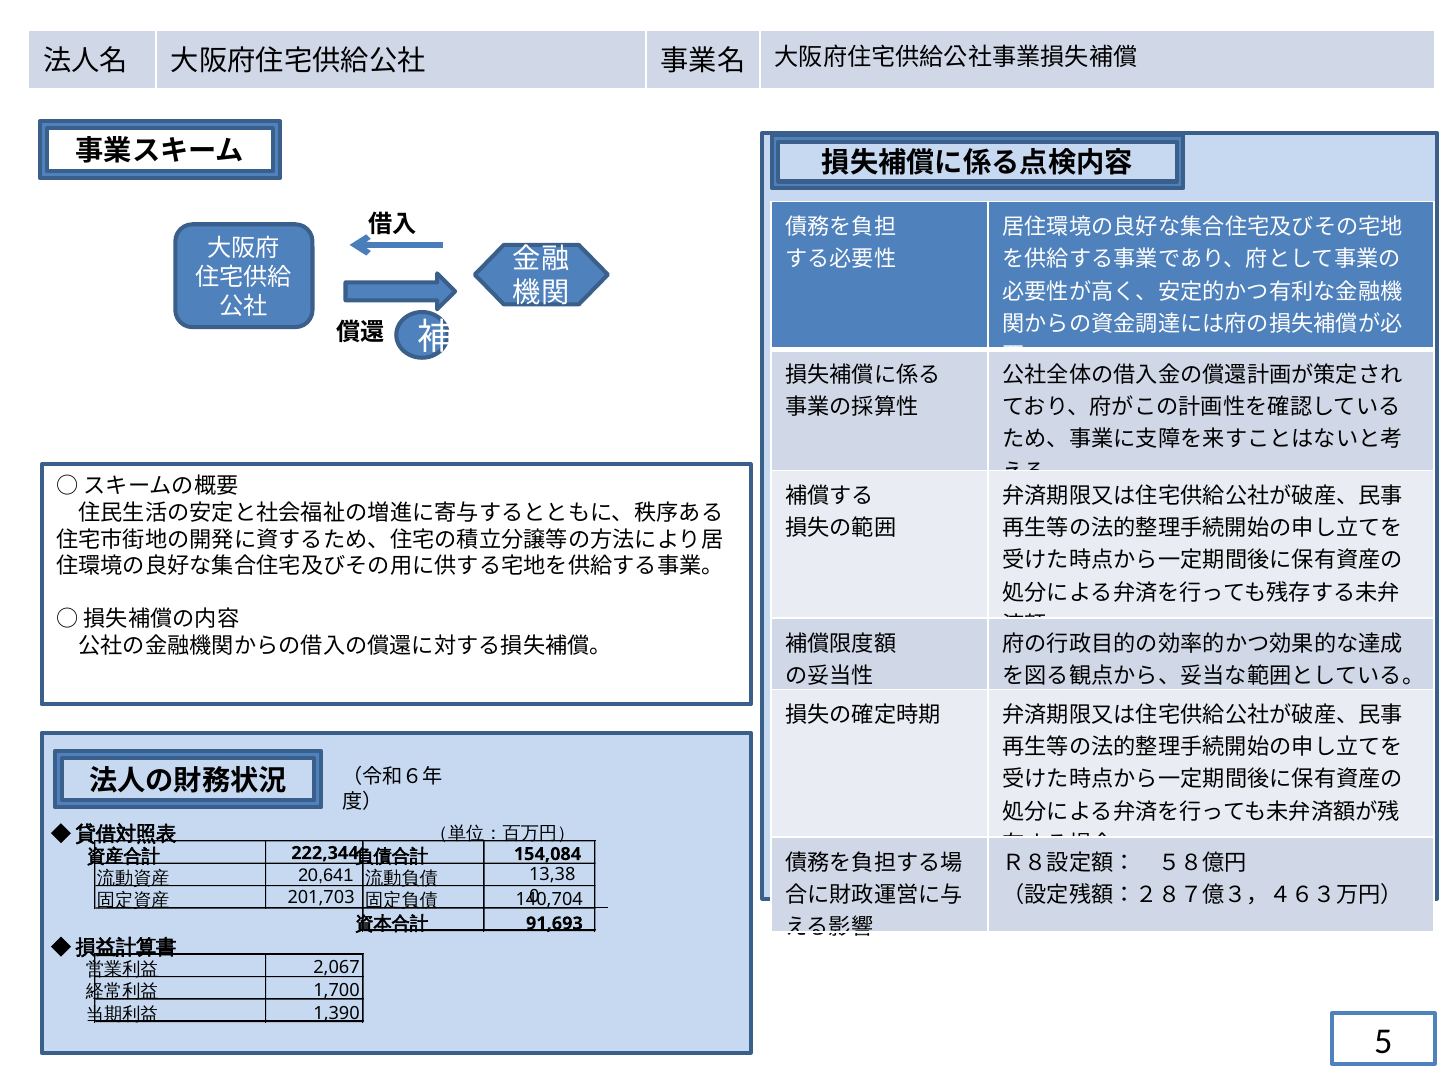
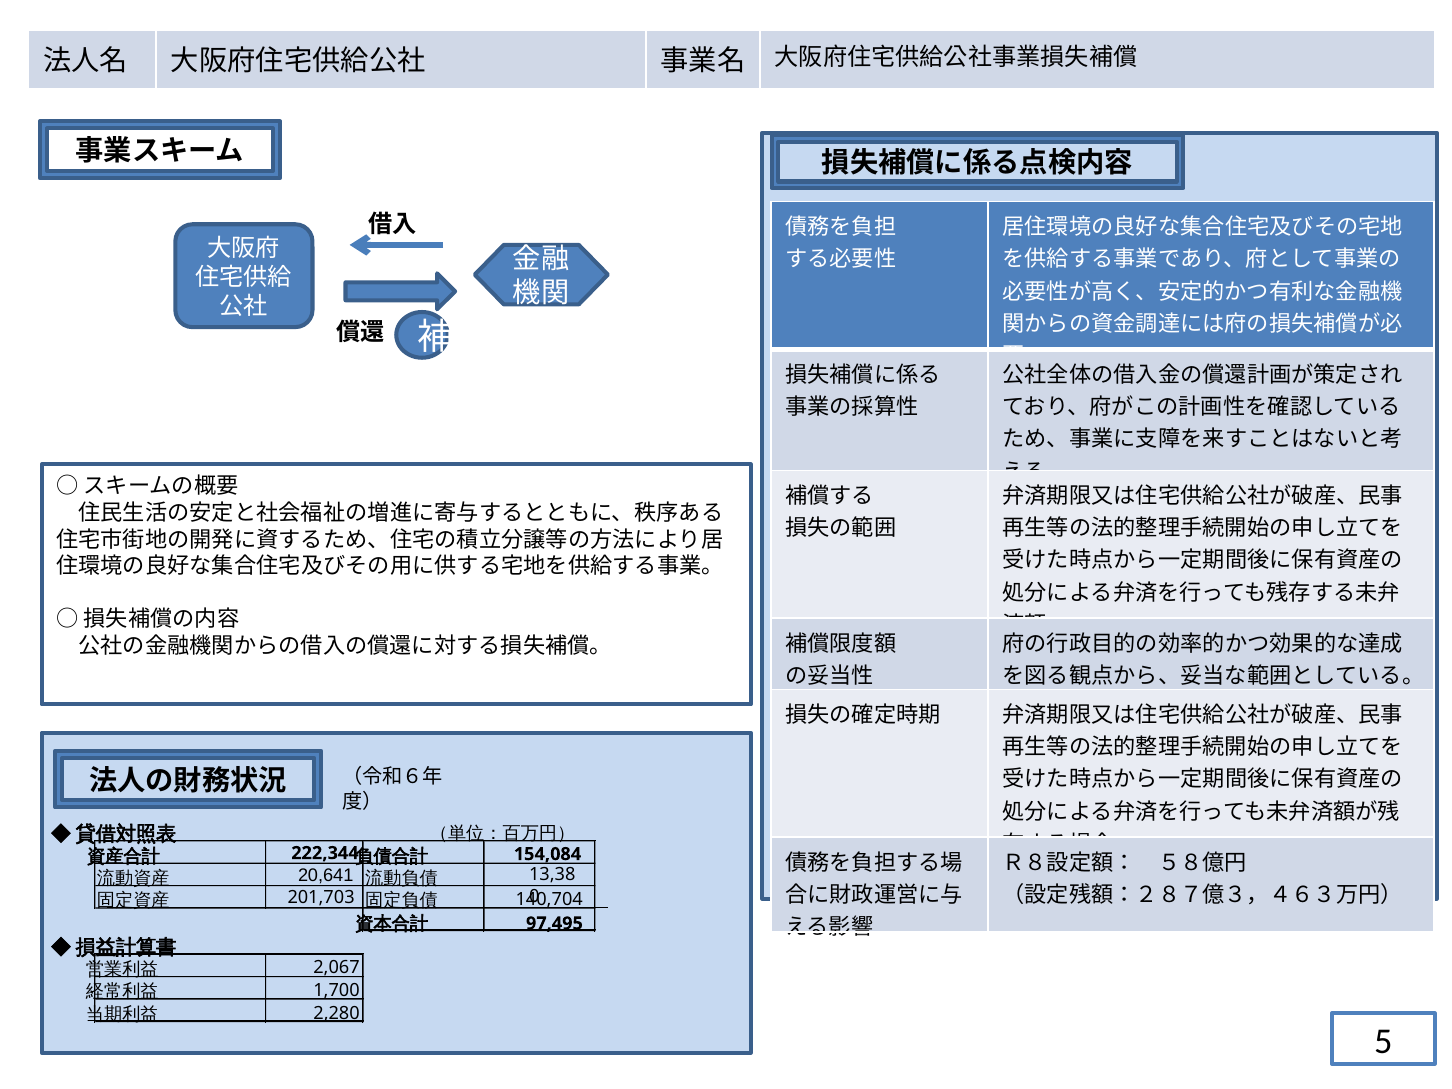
91,693: 91,693 -> 97,495
1,390: 1,390 -> 2,280
